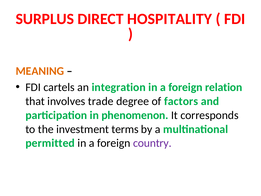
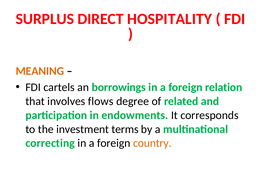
integration: integration -> borrowings
trade: trade -> flows
factors: factors -> related
phenomenon: phenomenon -> endowments
permitted: permitted -> correcting
country colour: purple -> orange
